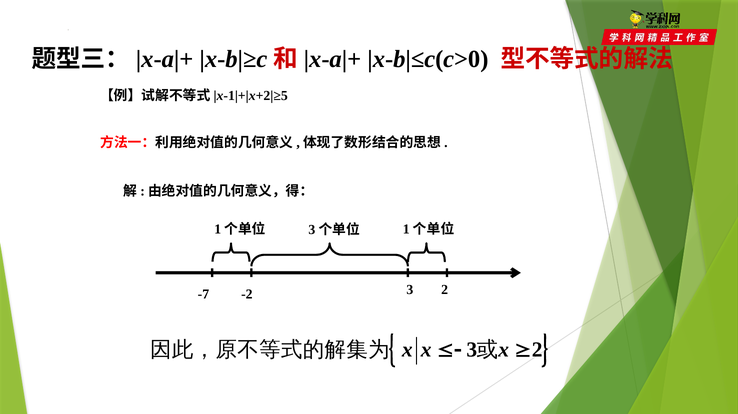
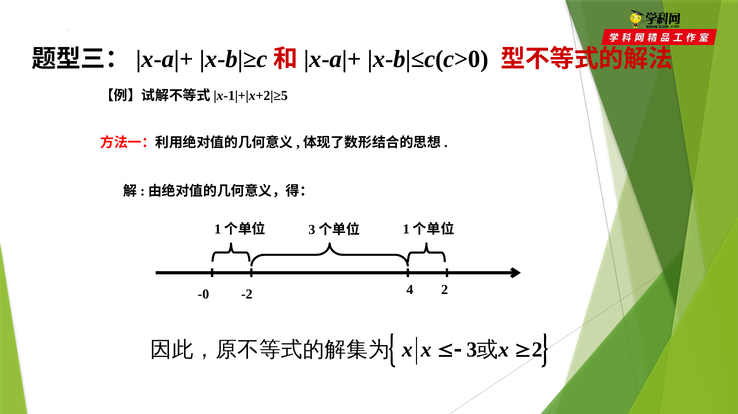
-7: -7 -> -0
-2 3: 3 -> 4
